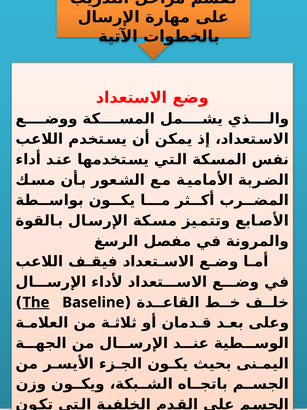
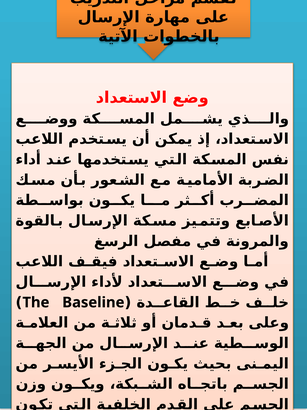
The underline: present -> none
